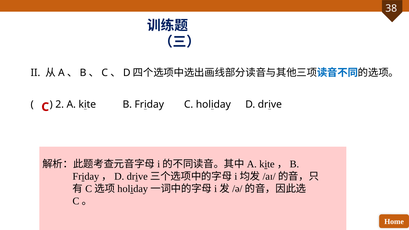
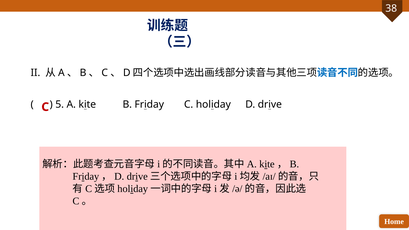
2: 2 -> 5
